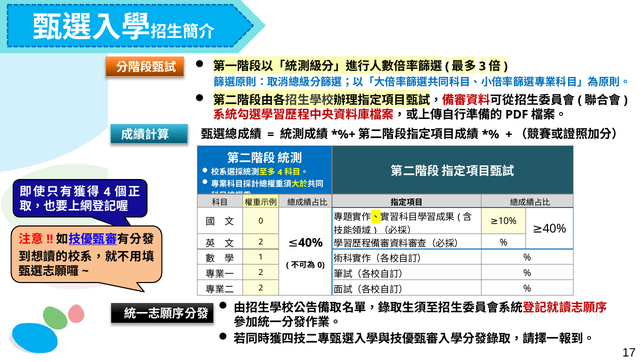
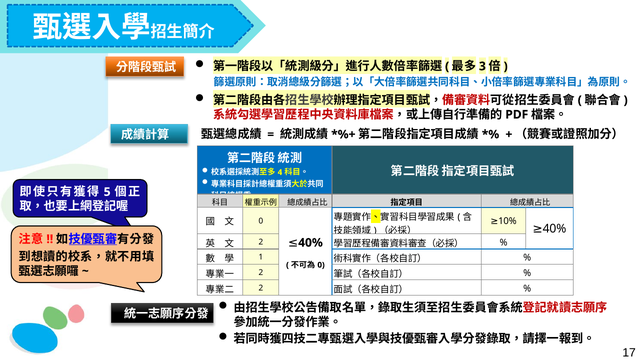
4 at (107, 192): 4 -> 5
